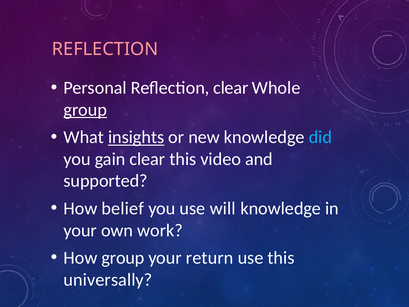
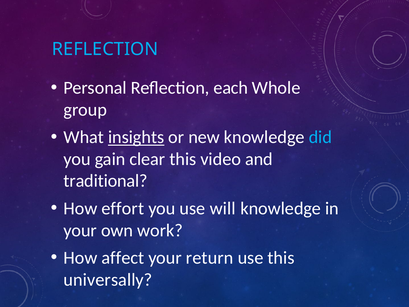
REFLECTION at (105, 49) colour: pink -> light blue
Reflection clear: clear -> each
group at (85, 110) underline: present -> none
supported: supported -> traditional
belief: belief -> effort
How group: group -> affect
